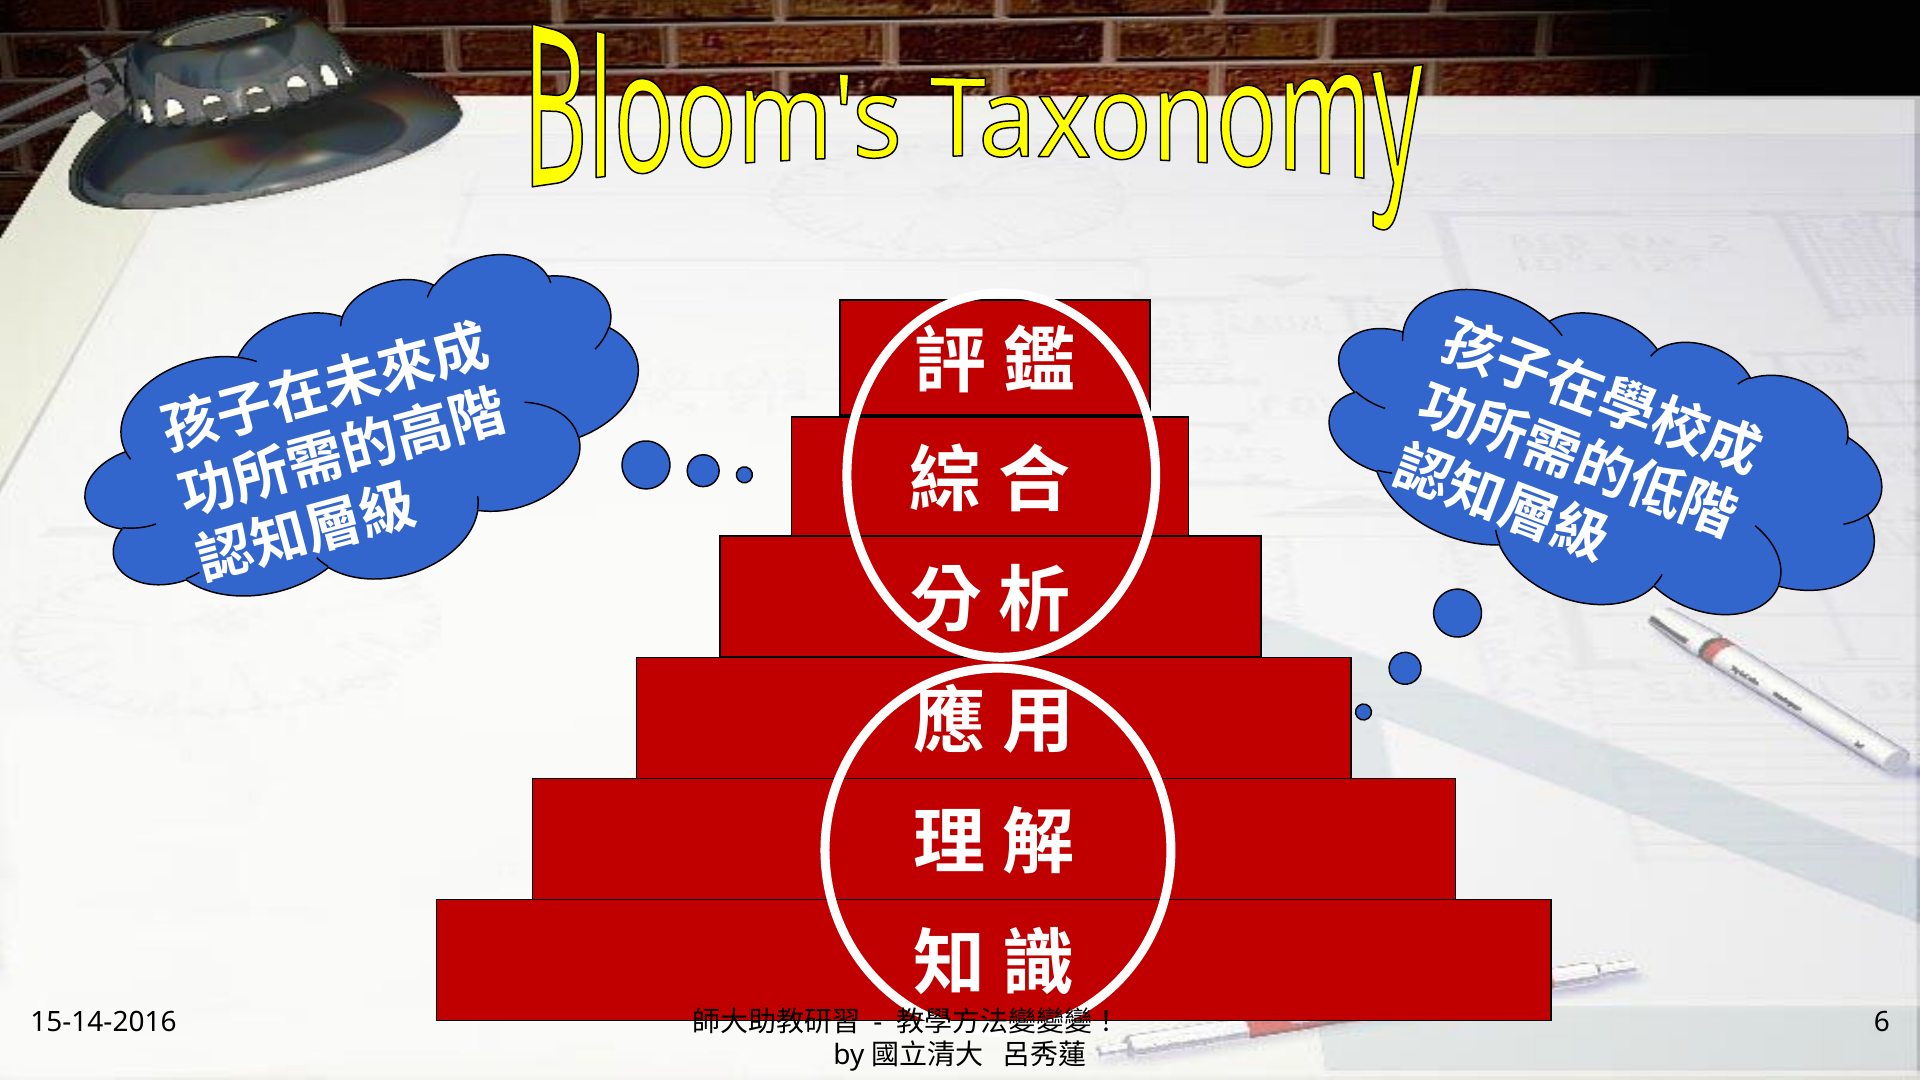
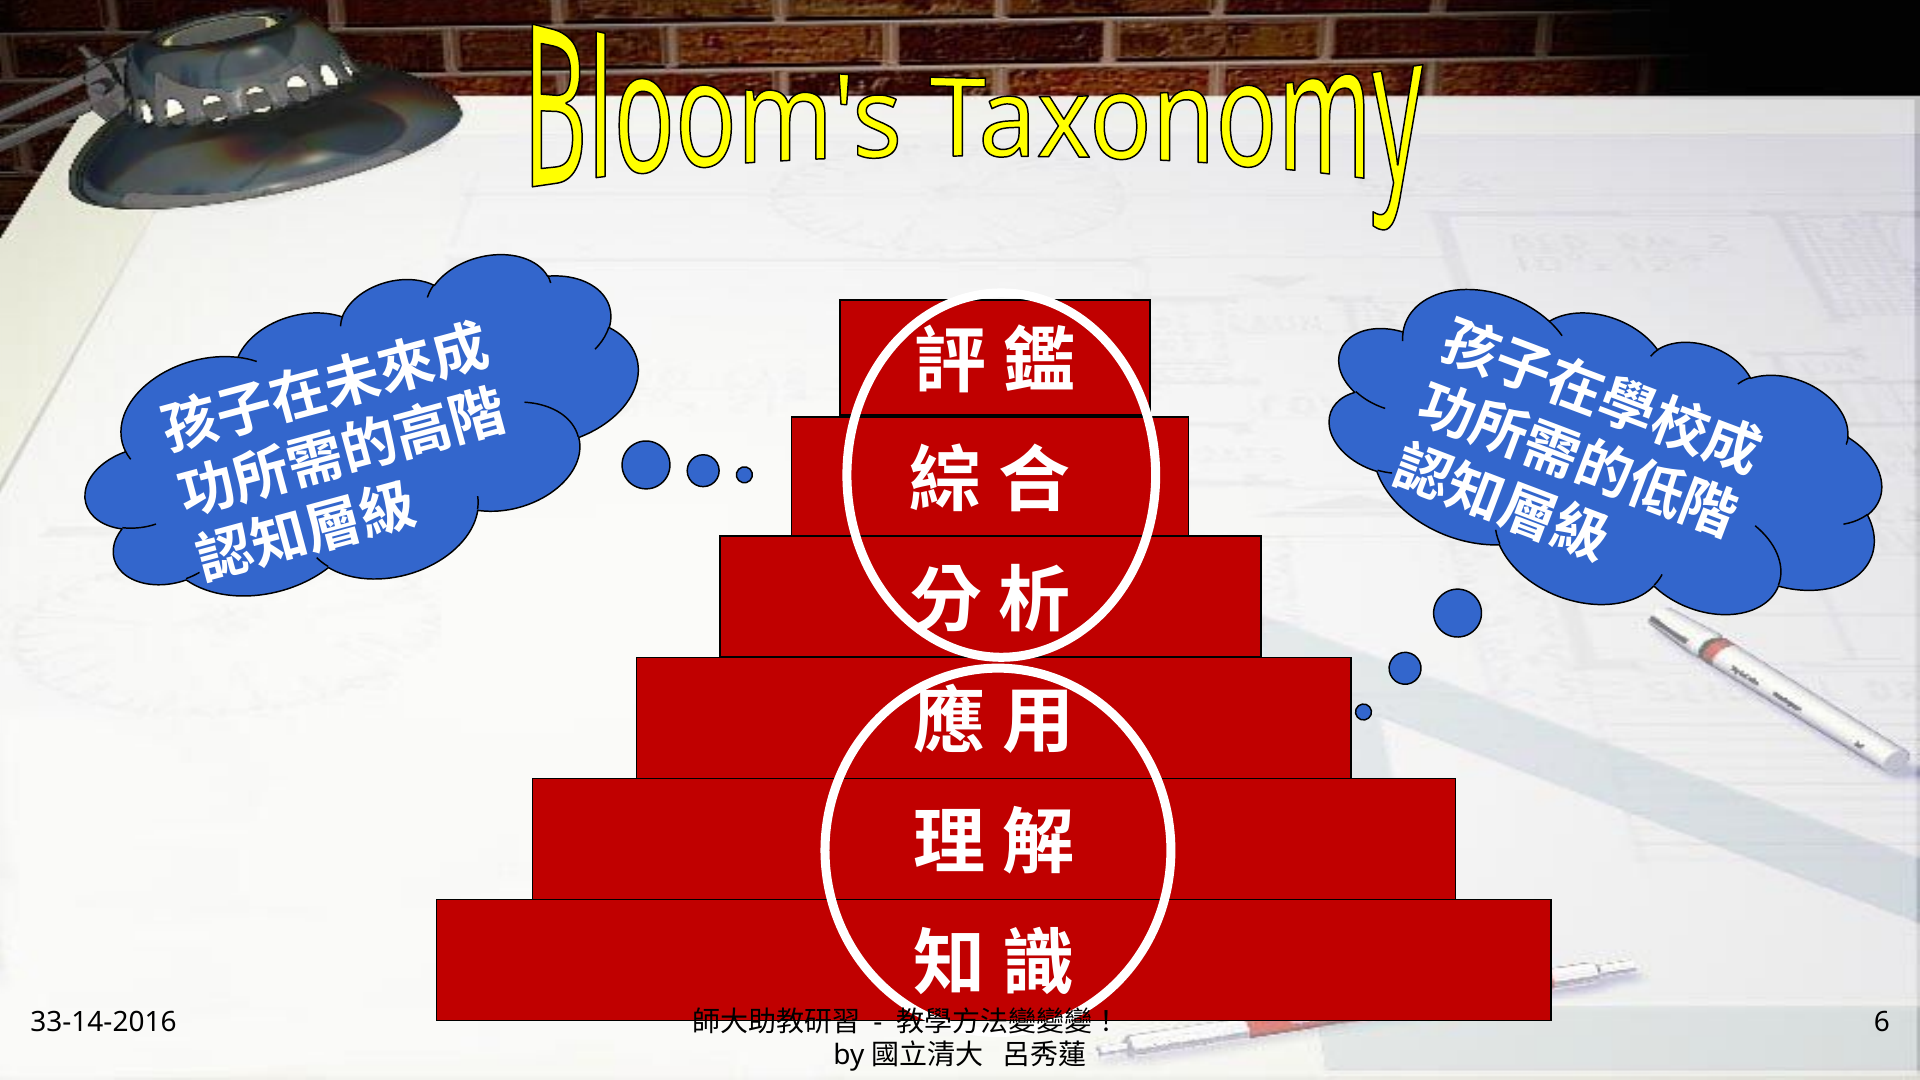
15-14-2016: 15-14-2016 -> 33-14-2016
